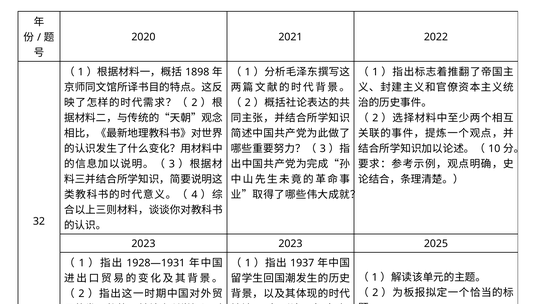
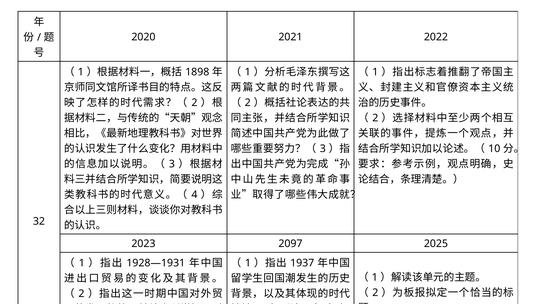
2023 2023: 2023 -> 2097
